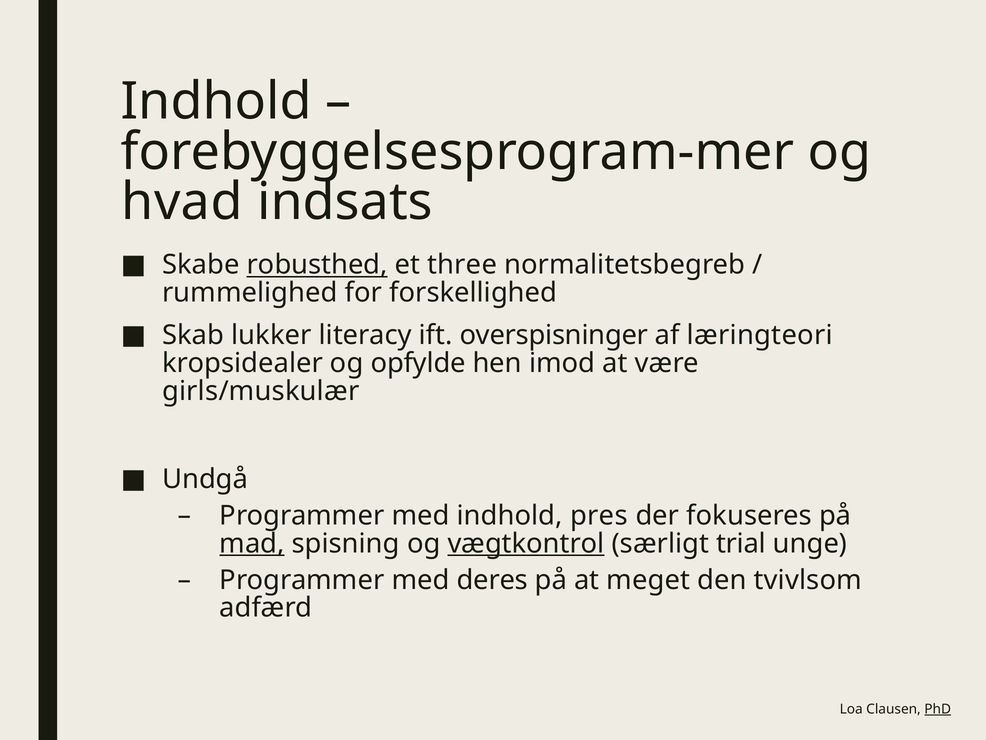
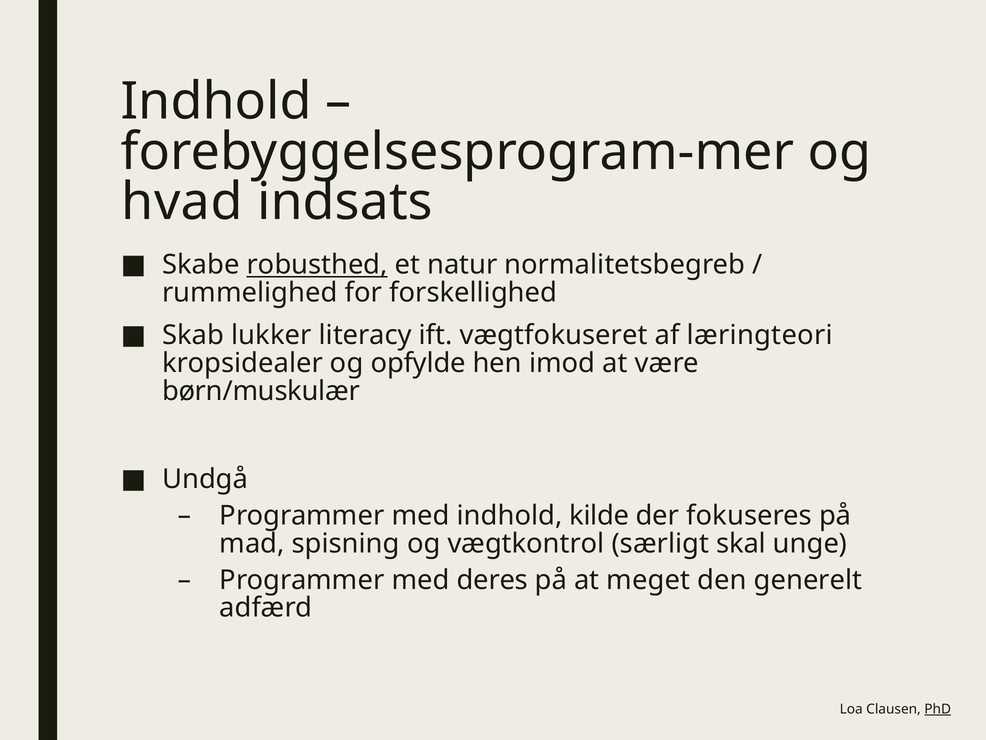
three: three -> natur
overspisninger: overspisninger -> vægtfokuseret
girls/muskulær: girls/muskulær -> børn/muskulær
pres: pres -> kilde
mad underline: present -> none
vægtkontrol underline: present -> none
trial: trial -> skal
tvivlsom: tvivlsom -> generelt
